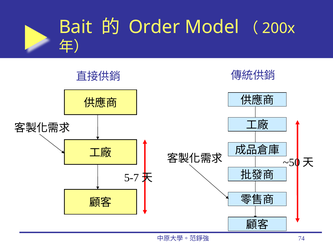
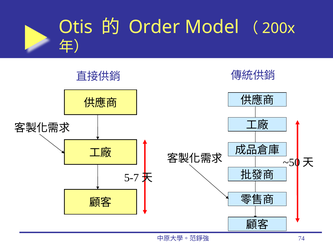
Bait: Bait -> Otis
